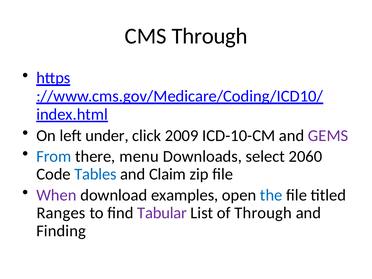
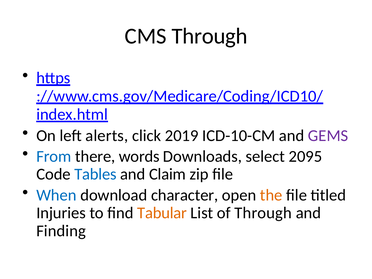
under: under -> alerts
2009: 2009 -> 2019
menu: menu -> words
2060: 2060 -> 2095
When colour: purple -> blue
examples: examples -> character
the colour: blue -> orange
Ranges: Ranges -> Injuries
Tabular colour: purple -> orange
